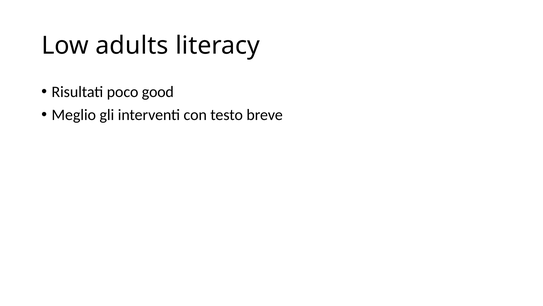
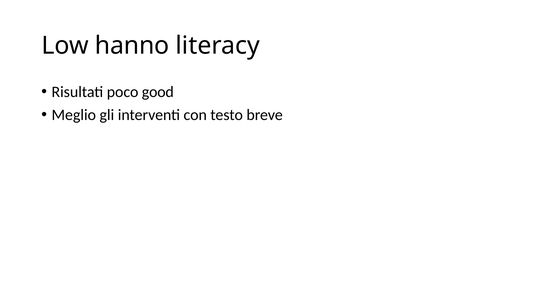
adults: adults -> hanno
